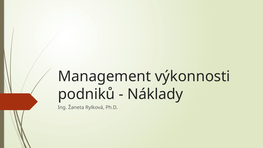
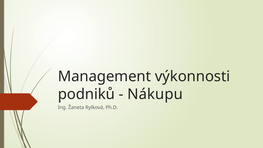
Náklady: Náklady -> Nákupu
